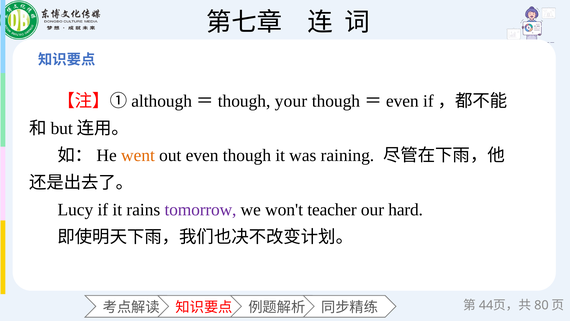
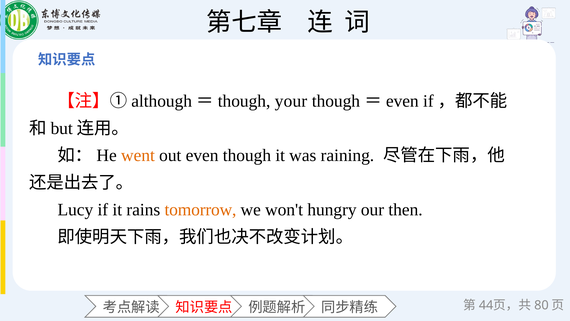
tomorrow colour: purple -> orange
teacher: teacher -> hungry
hard: hard -> then
